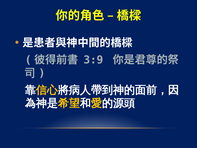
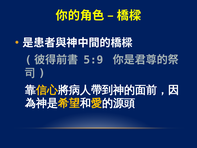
3:9: 3:9 -> 5:9
